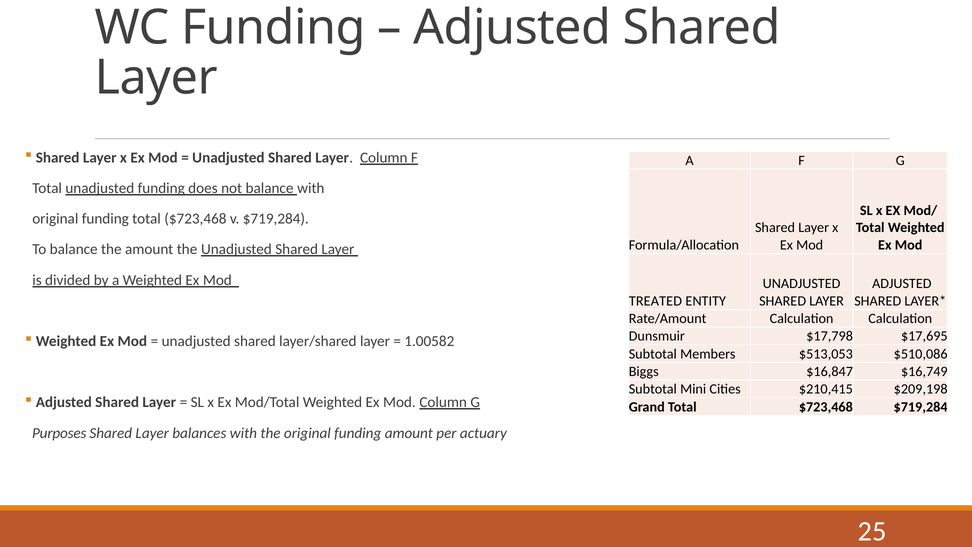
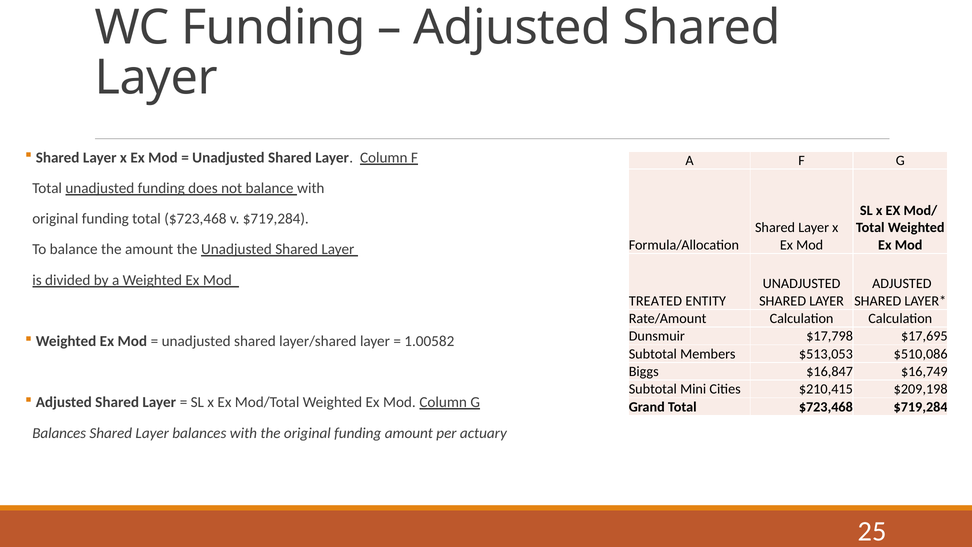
Purposes at (59, 433): Purposes -> Balances
